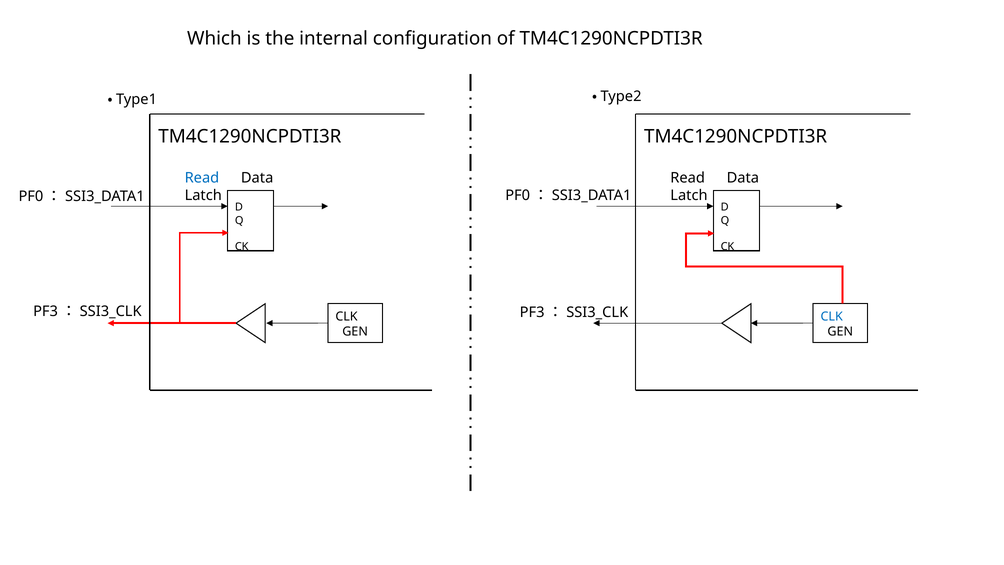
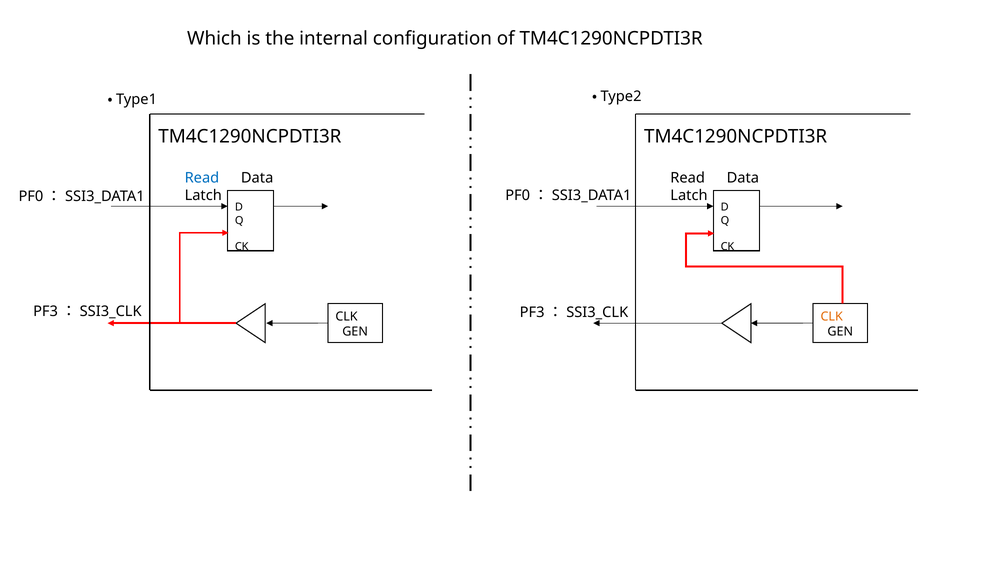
CLK at (832, 316) colour: blue -> orange
